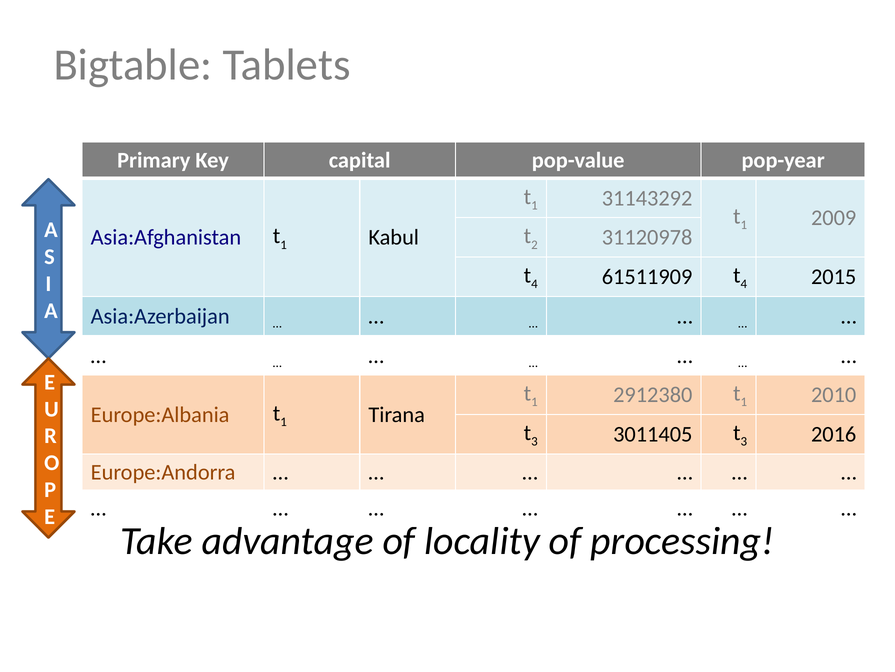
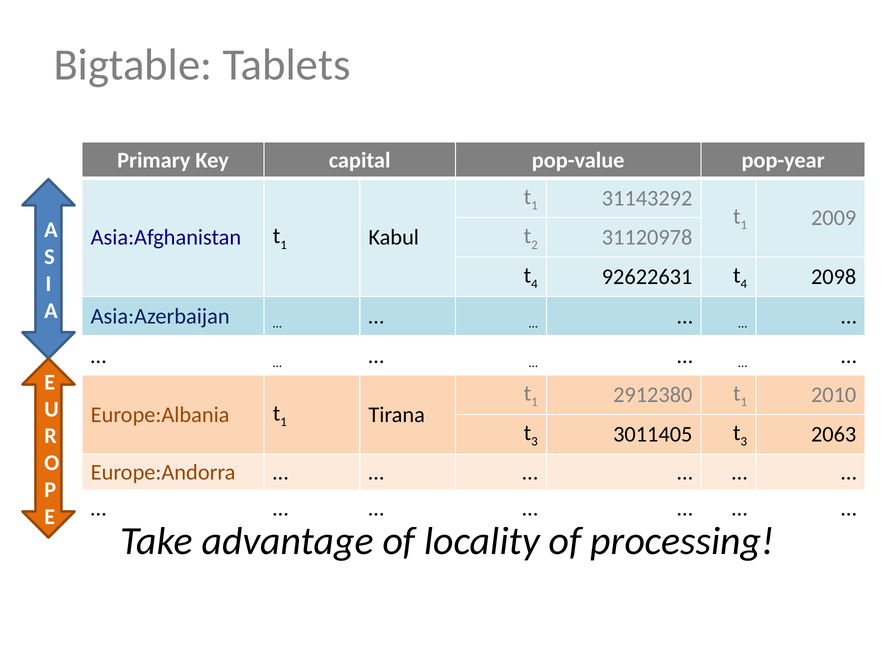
61511909: 61511909 -> 92622631
2015: 2015 -> 2098
2016: 2016 -> 2063
